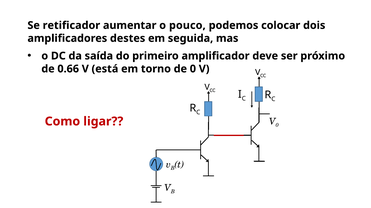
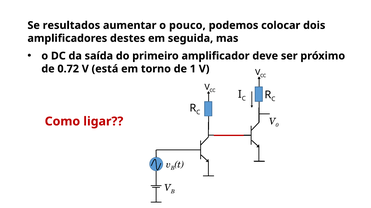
retificador: retificador -> resultados
0.66: 0.66 -> 0.72
de 0: 0 -> 1
